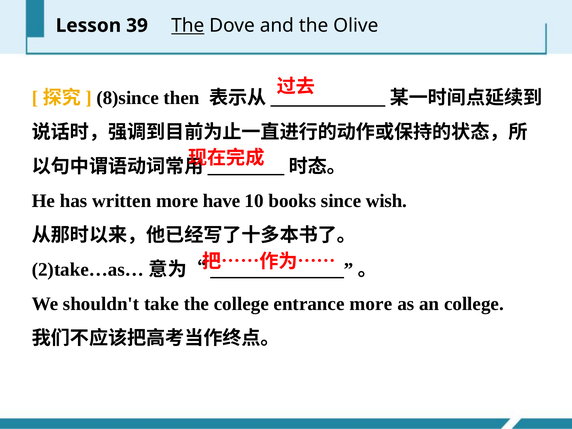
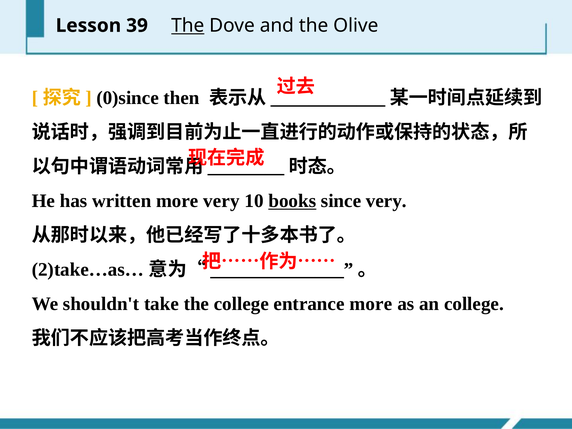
8)since: 8)since -> 0)since
more have: have -> very
books underline: none -> present
since wish: wish -> very
